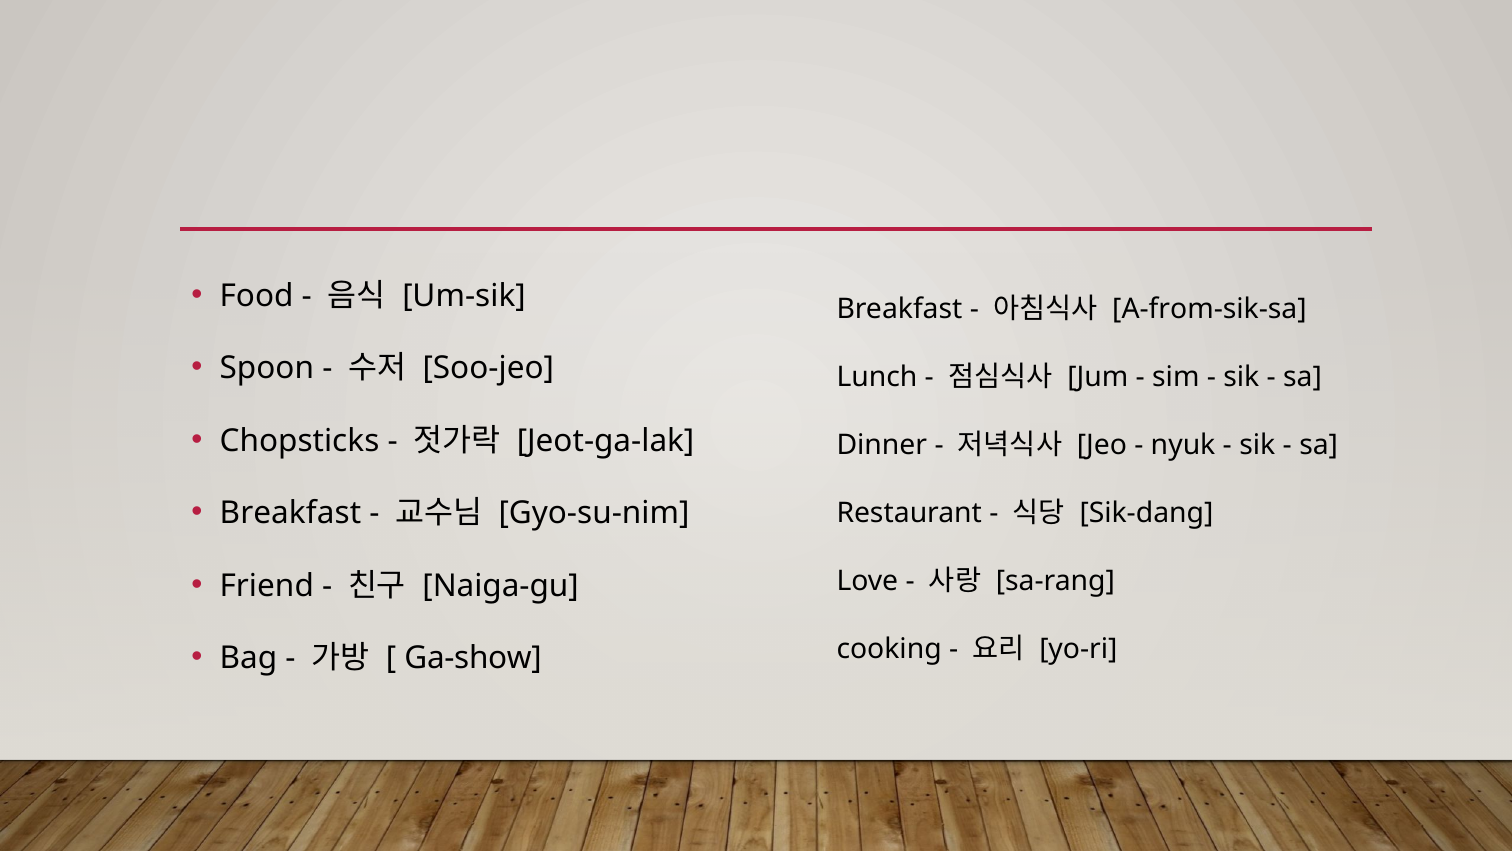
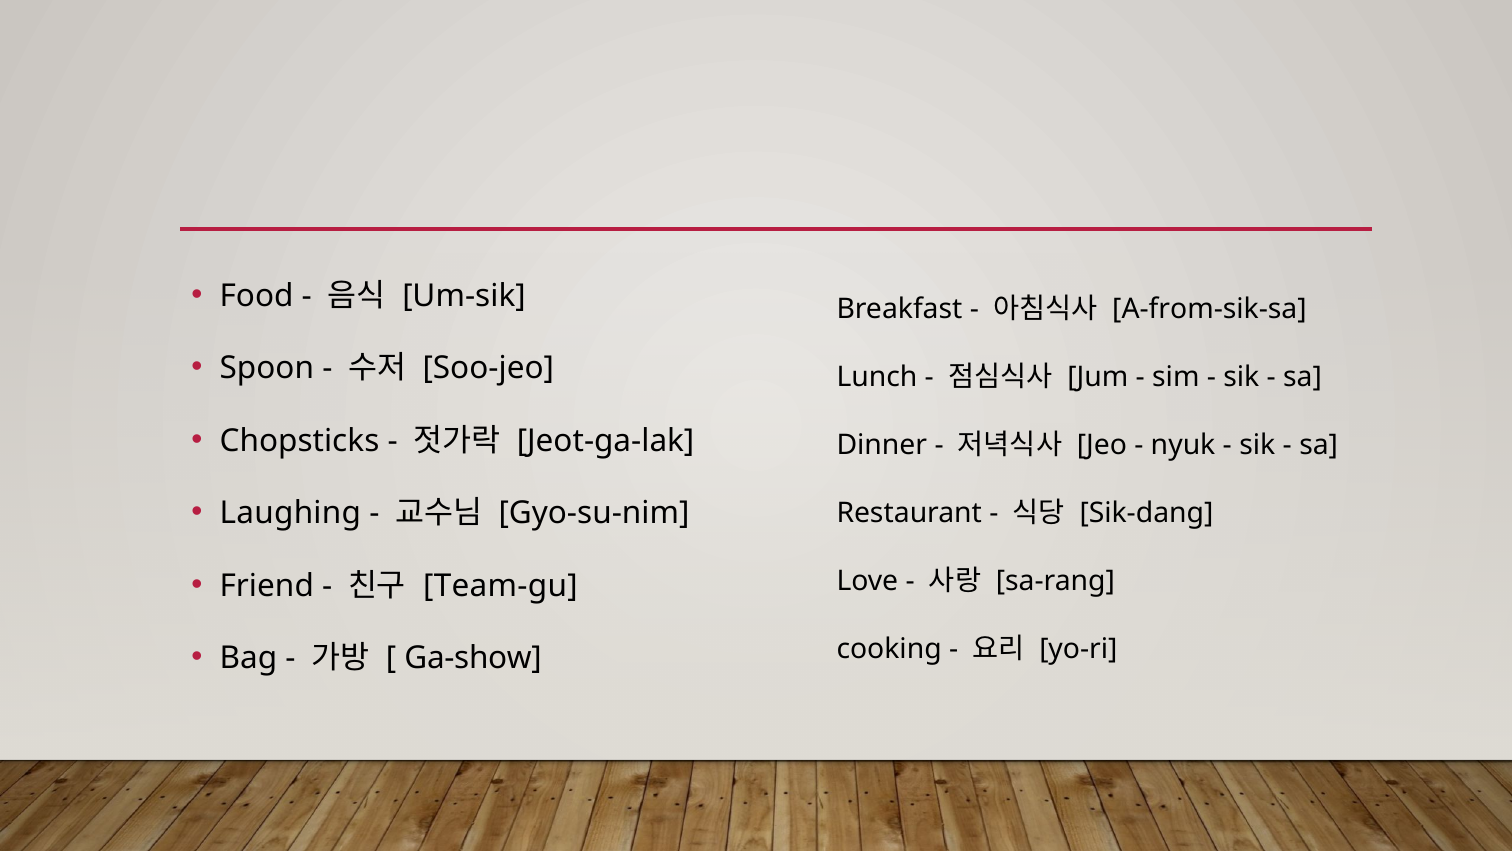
Breakfast at (290, 513): Breakfast -> Laughing
Naiga-gu: Naiga-gu -> Team-gu
